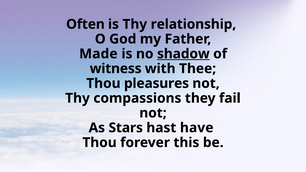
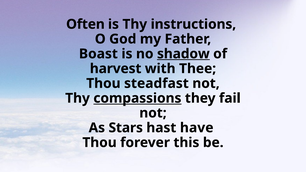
relationship: relationship -> instructions
Made: Made -> Boast
witness: witness -> harvest
pleasures: pleasures -> steadfast
compassions underline: none -> present
